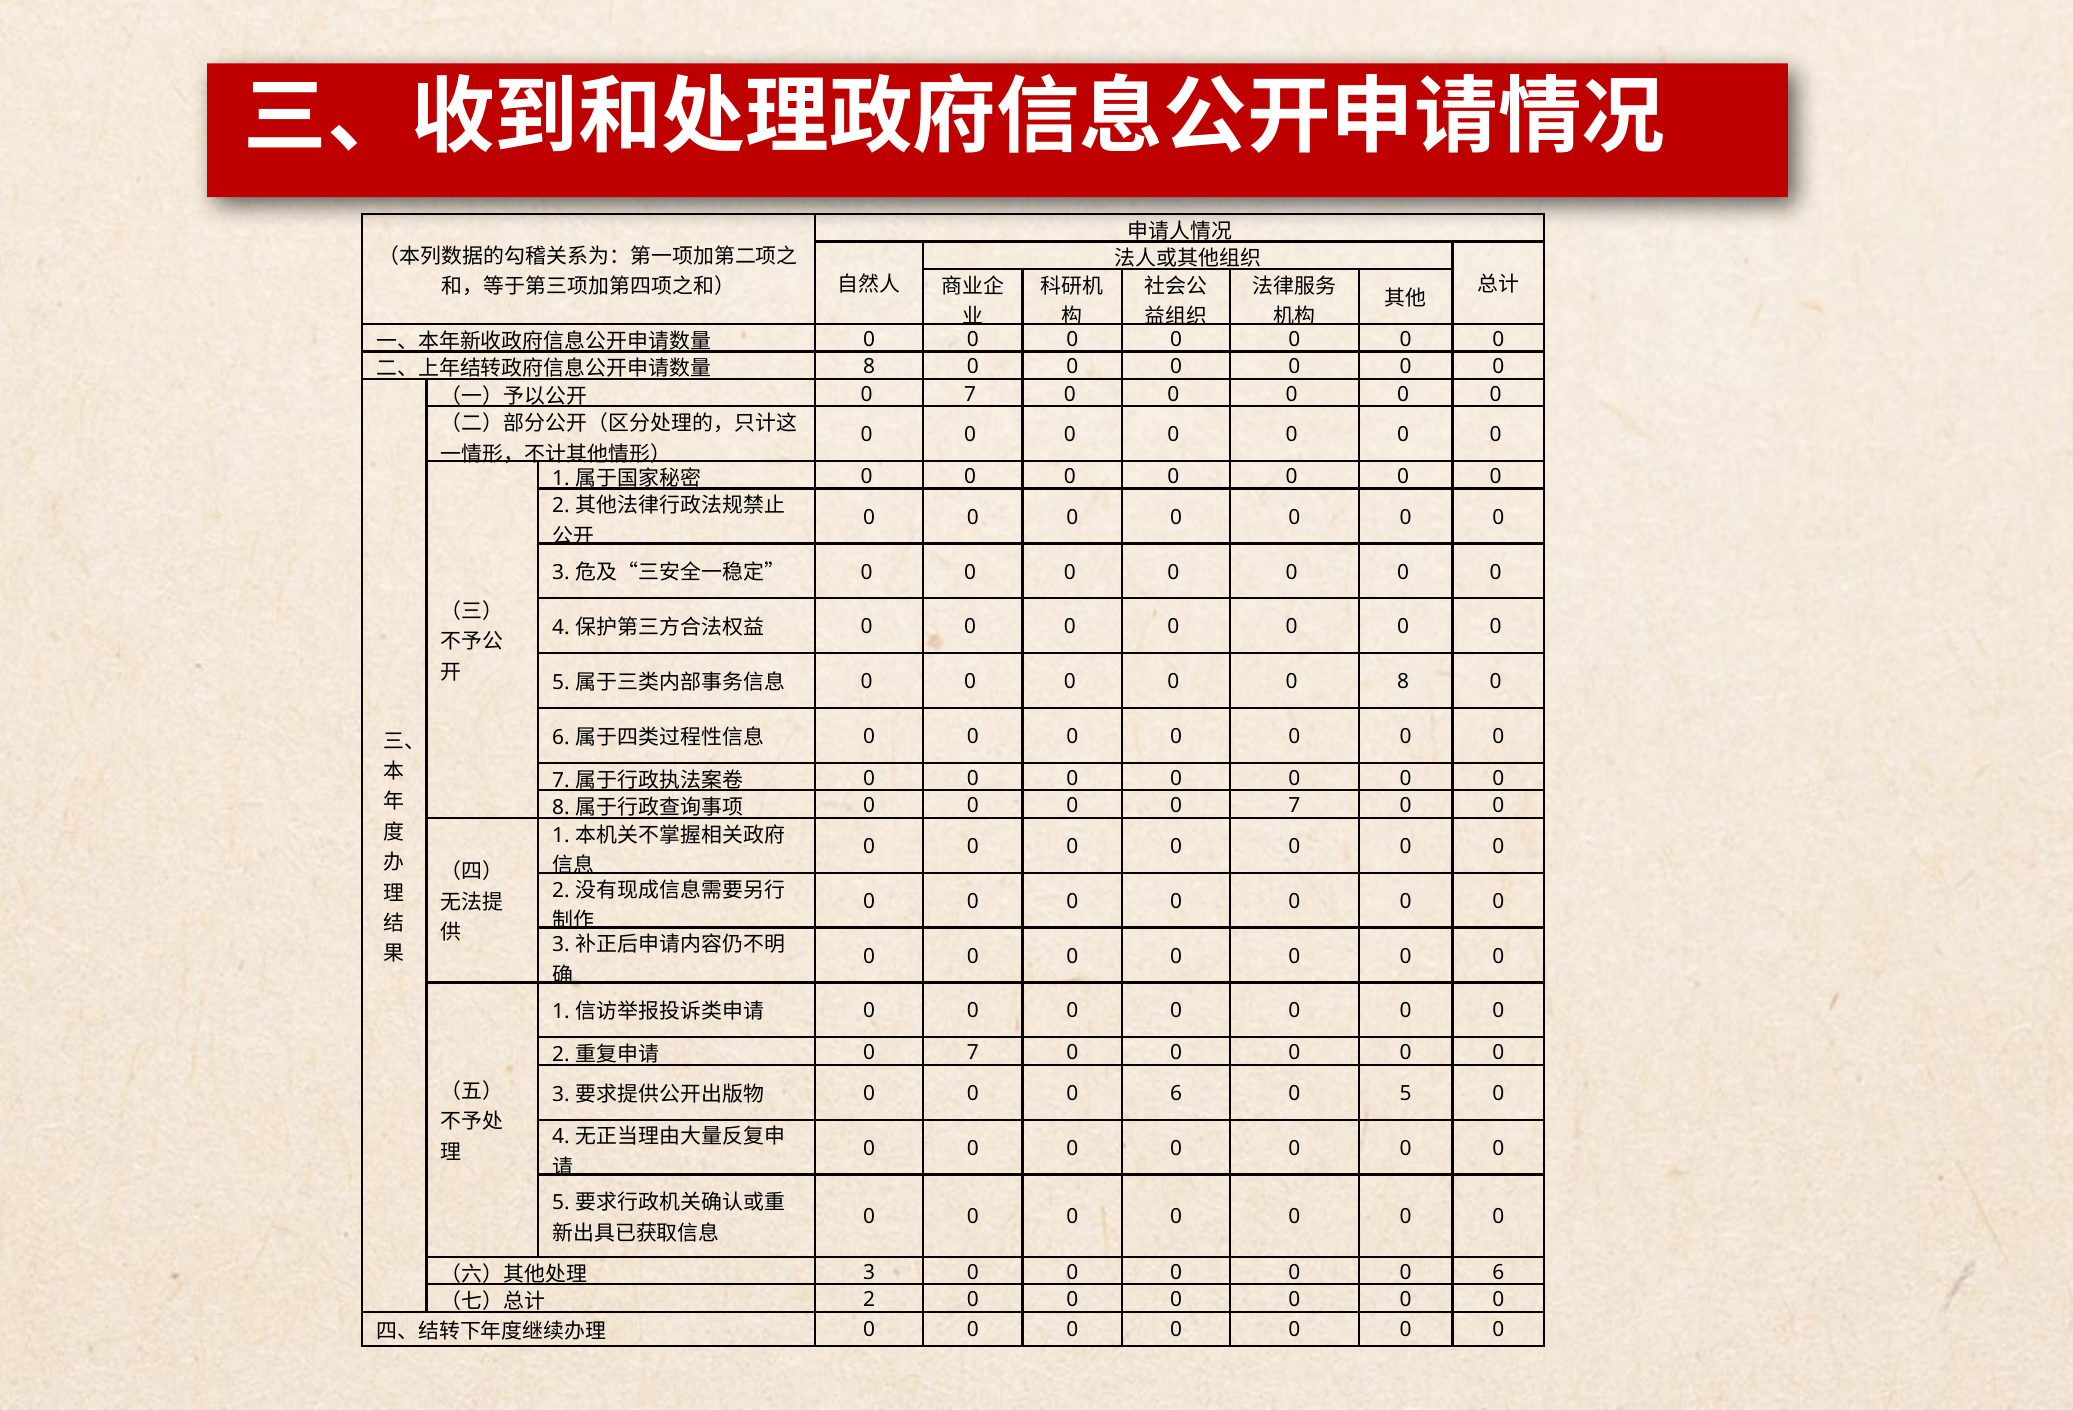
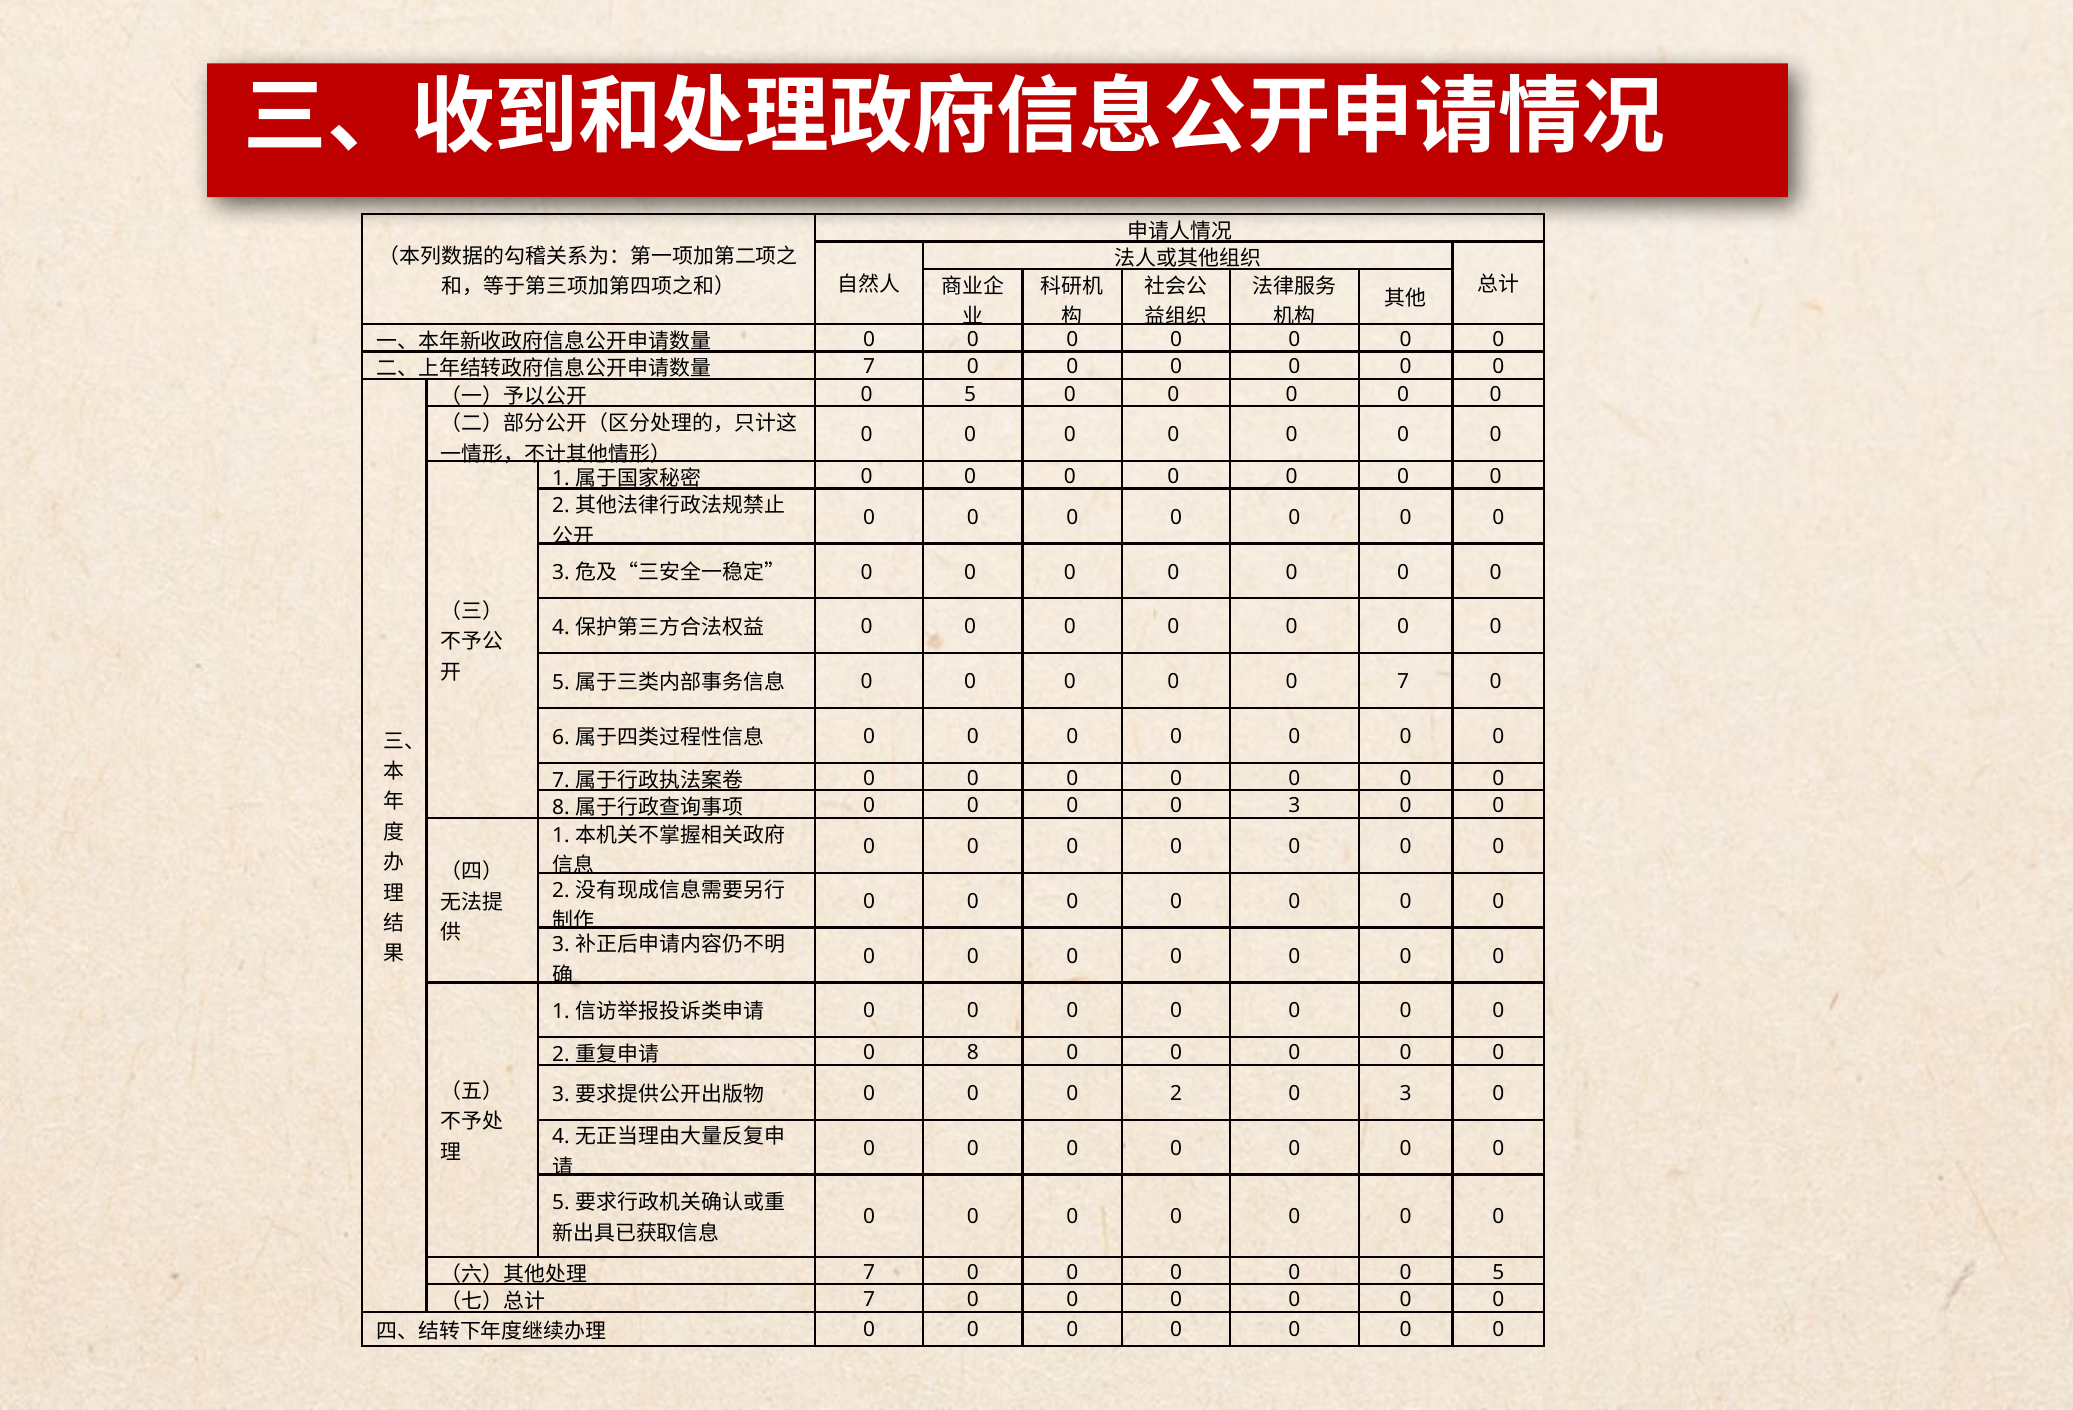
8 at (869, 367): 8 -> 7
7 at (970, 395): 7 -> 5
8 at (1403, 682): 8 -> 7
7 at (1294, 806): 7 -> 3
7 at (973, 1053): 7 -> 8
6 at (1176, 1094): 6 -> 2
5 at (1406, 1094): 5 -> 3
3 at (869, 1273): 3 -> 7
6 at (1498, 1273): 6 -> 5
2 at (869, 1300): 2 -> 7
